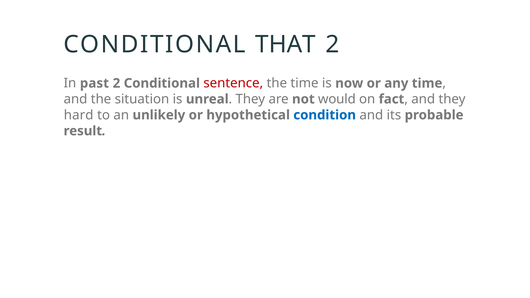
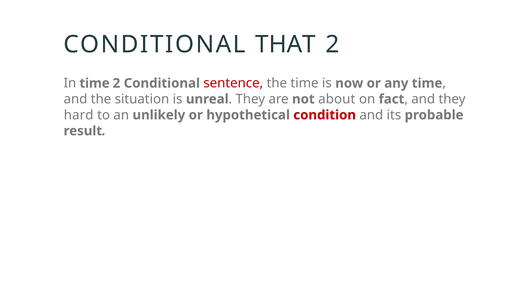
In past: past -> time
would: would -> about
condition colour: blue -> red
